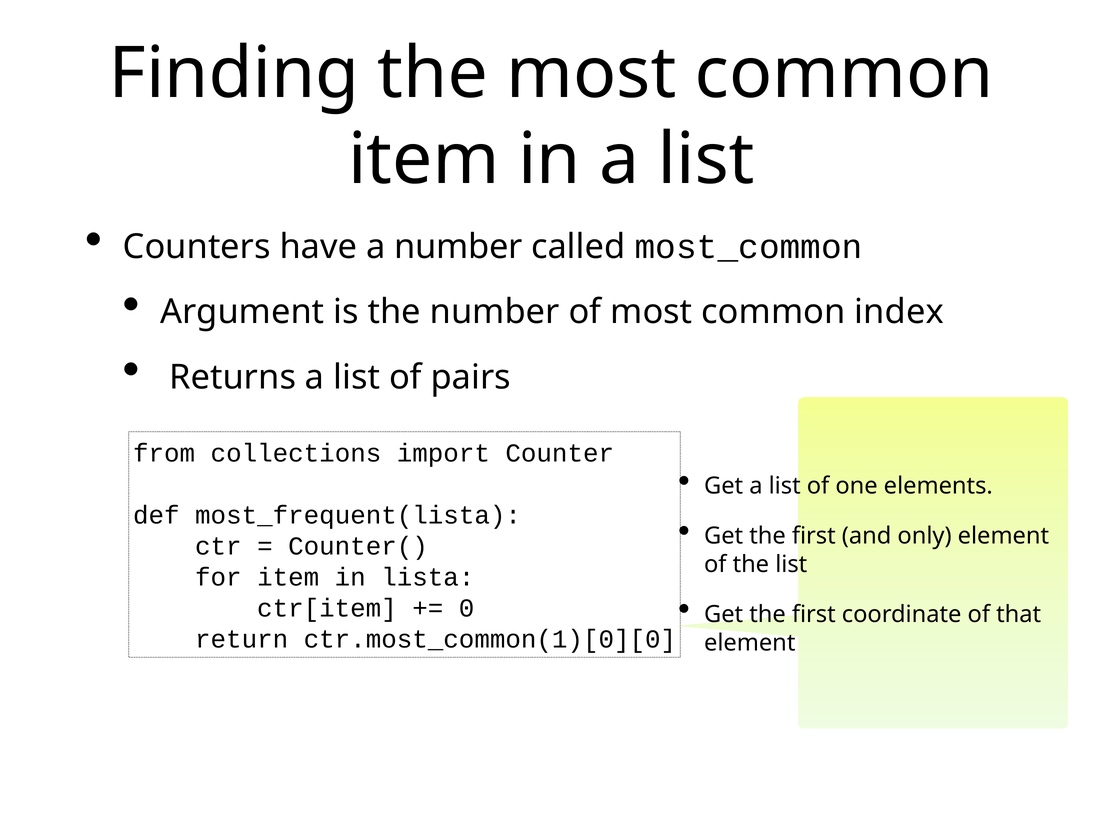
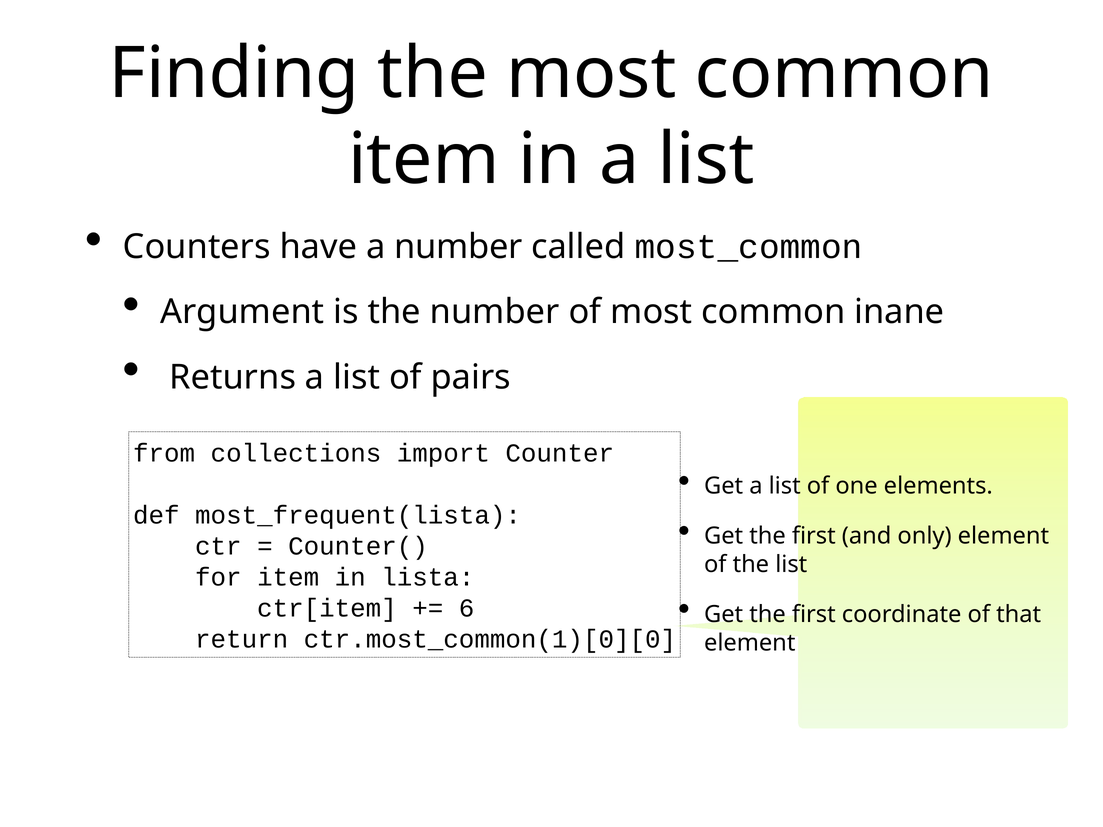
index: index -> inane
0: 0 -> 6
